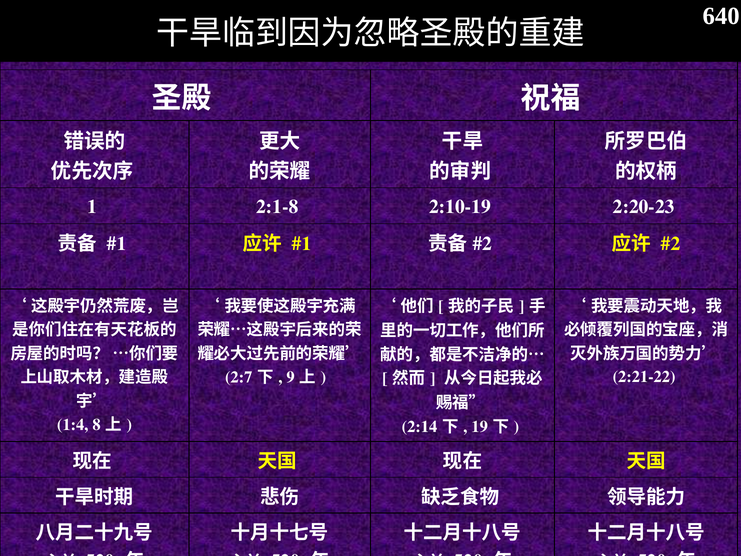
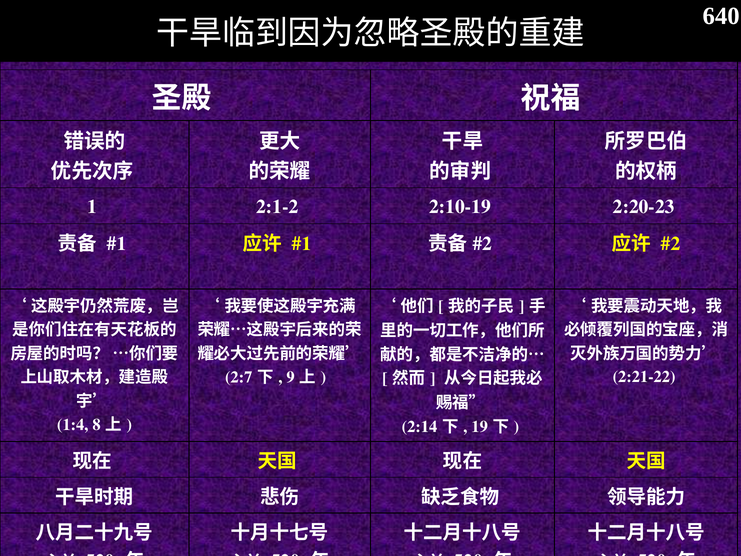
2:1-8: 2:1-8 -> 2:1-2
